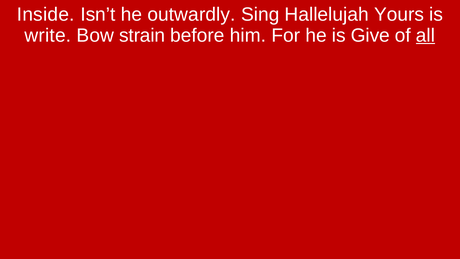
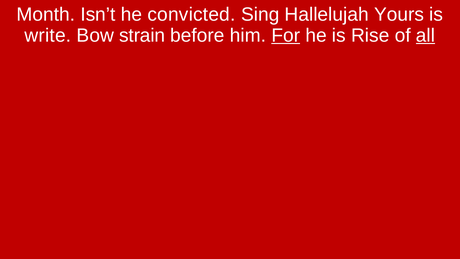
Inside: Inside -> Month
outwardly: outwardly -> convicted
For underline: none -> present
Give: Give -> Rise
